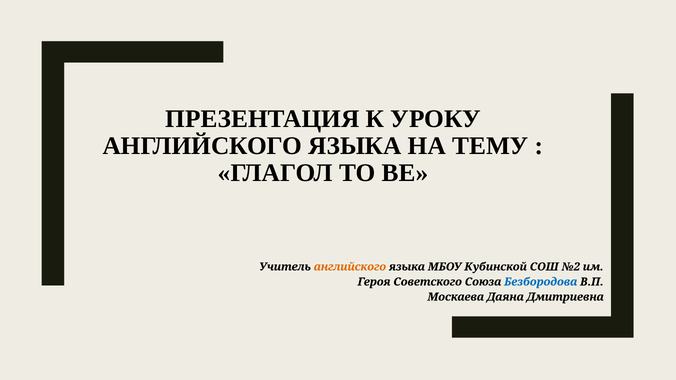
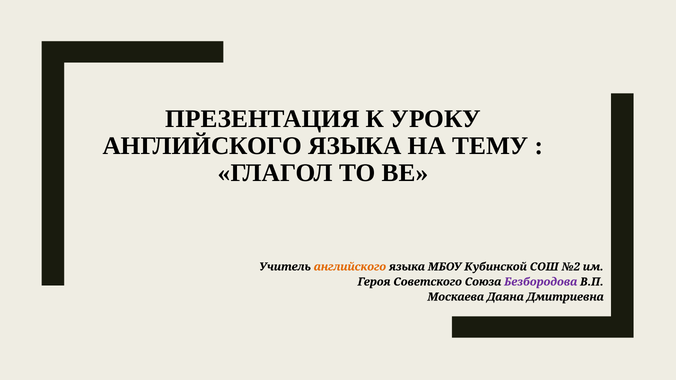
Безбородова colour: blue -> purple
